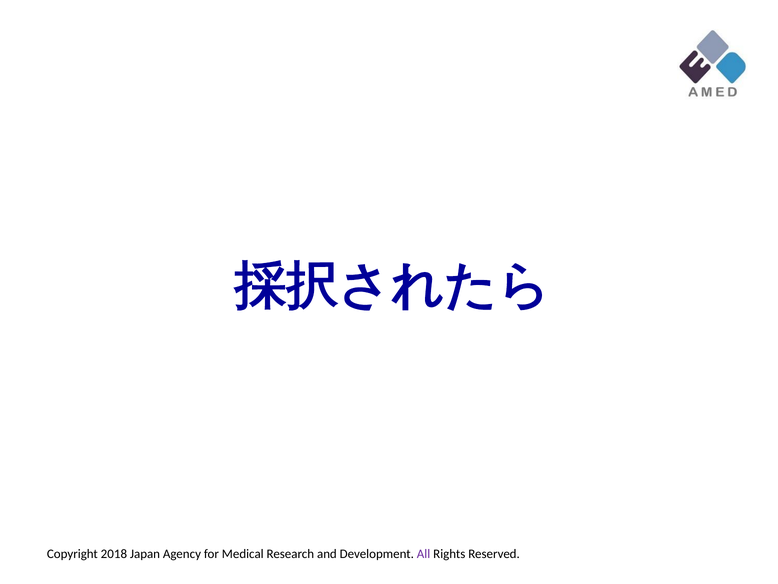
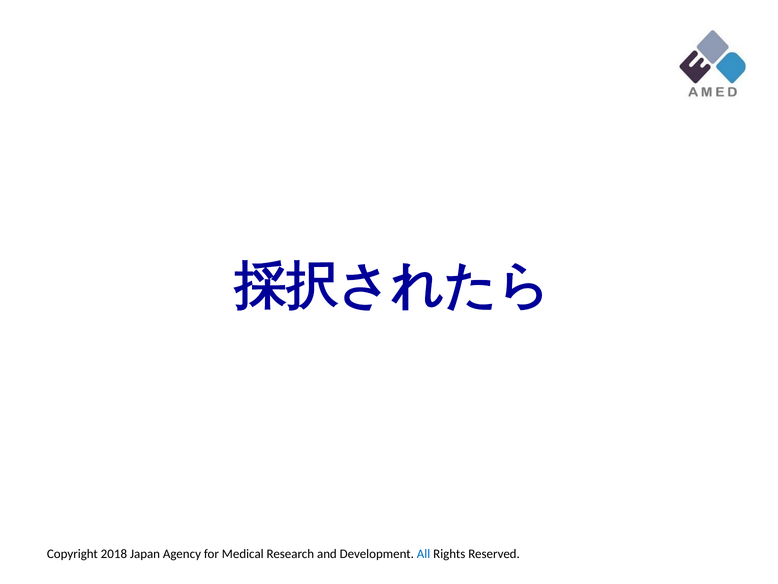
All at (424, 553) colour: purple -> blue
